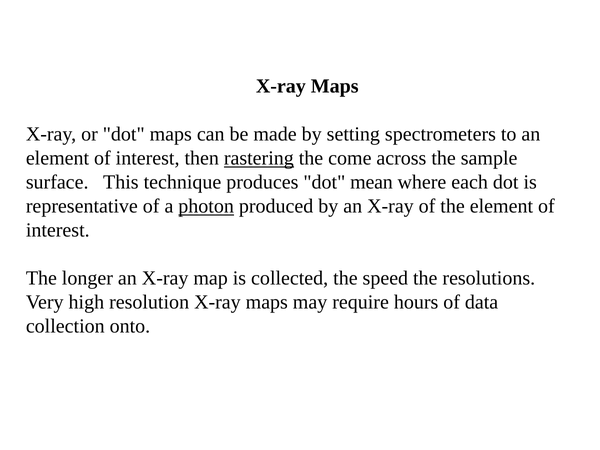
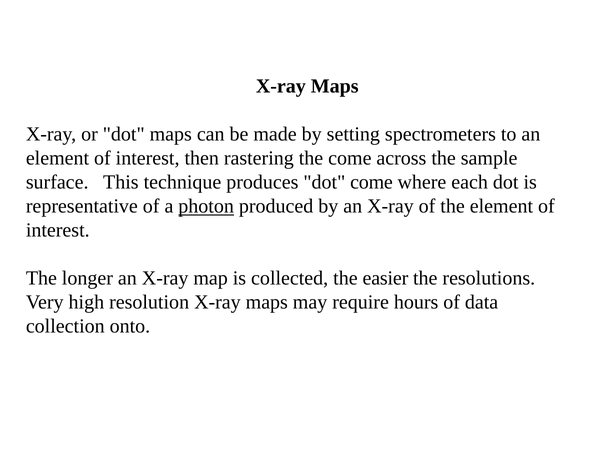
rastering underline: present -> none
dot mean: mean -> come
speed: speed -> easier
